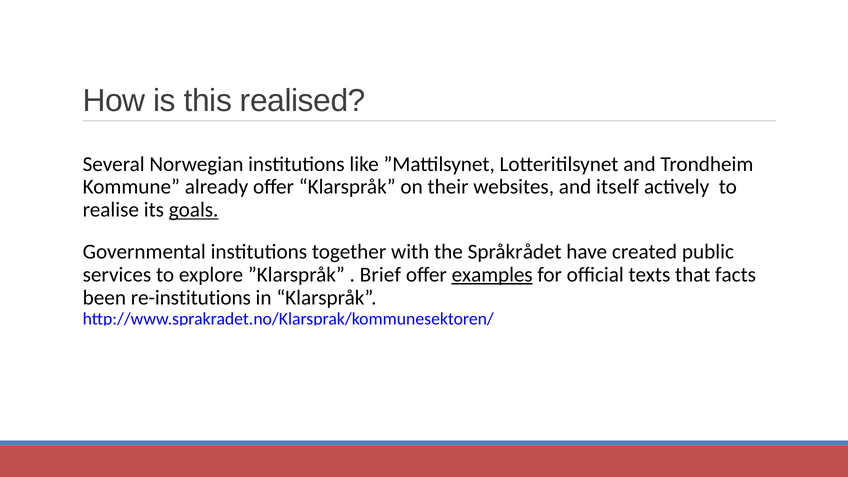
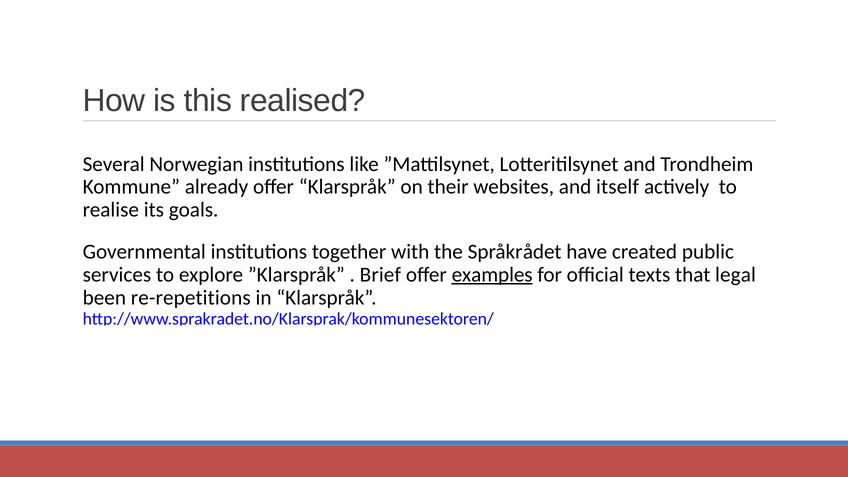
goals underline: present -> none
facts: facts -> legal
re-institutions: re-institutions -> re-repetitions
